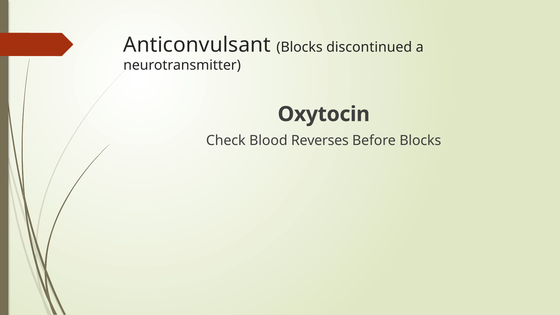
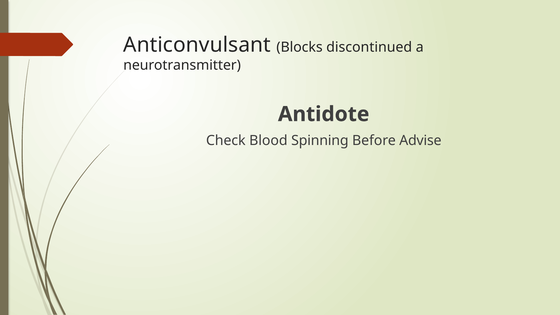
Oxytocin: Oxytocin -> Antidote
Reverses: Reverses -> Spinning
Before Blocks: Blocks -> Advise
